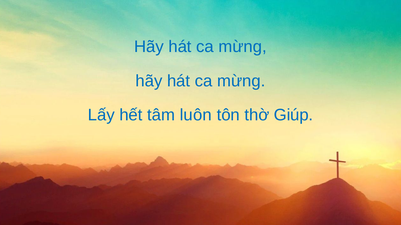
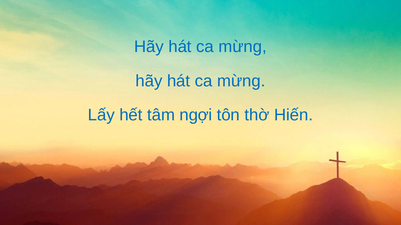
luôn: luôn -> ngợi
Giúp: Giúp -> Hiến
